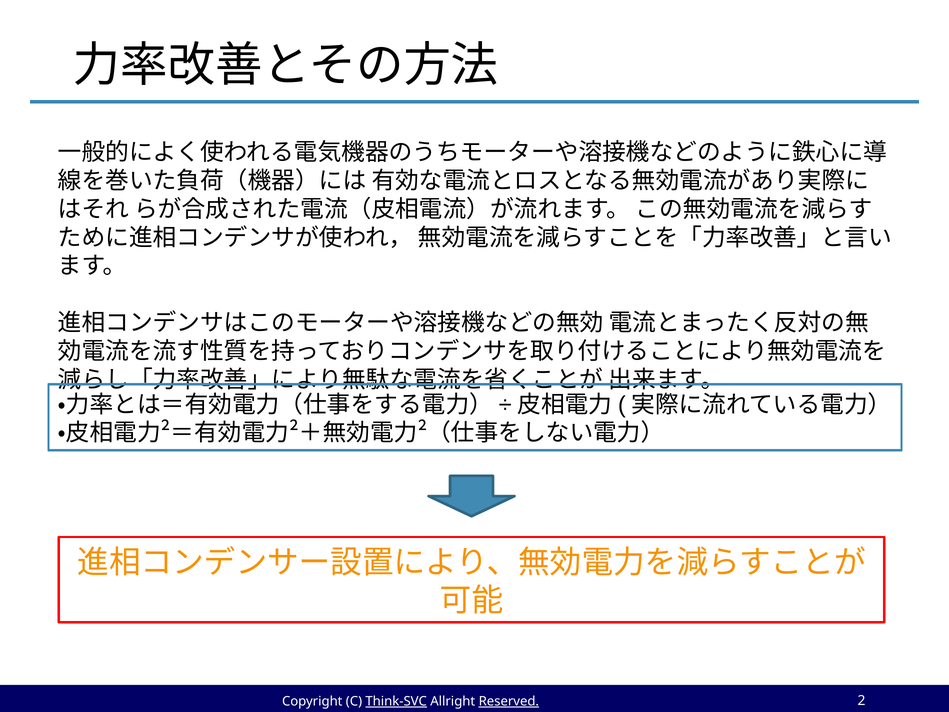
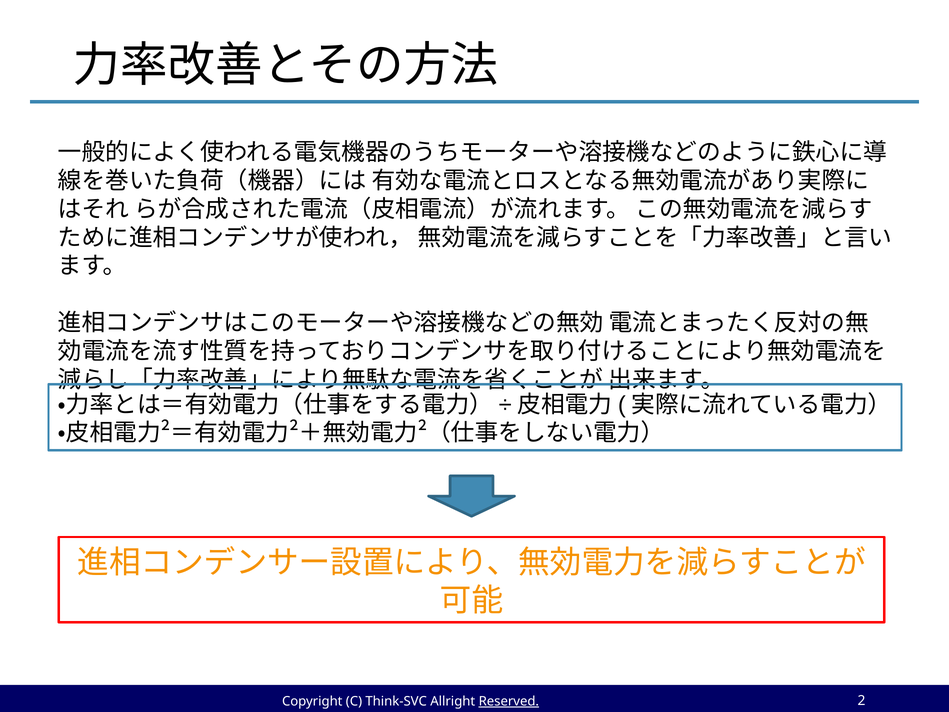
Think-SVC underline: present -> none
